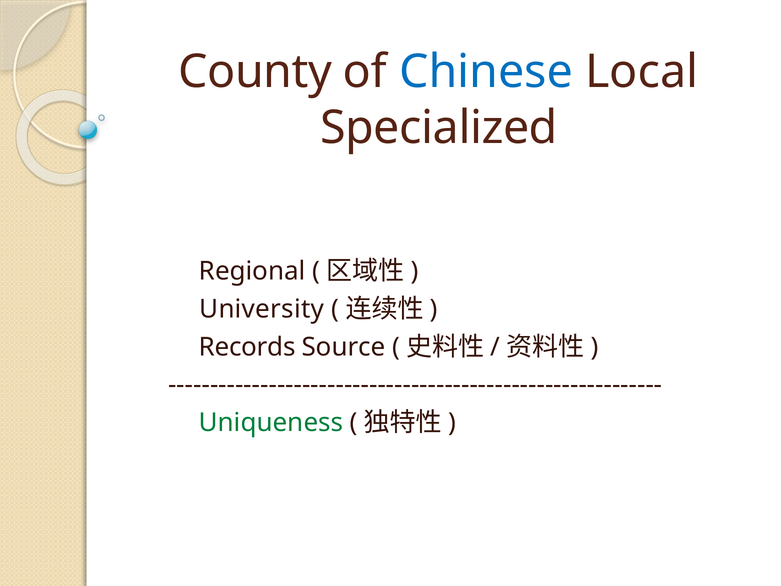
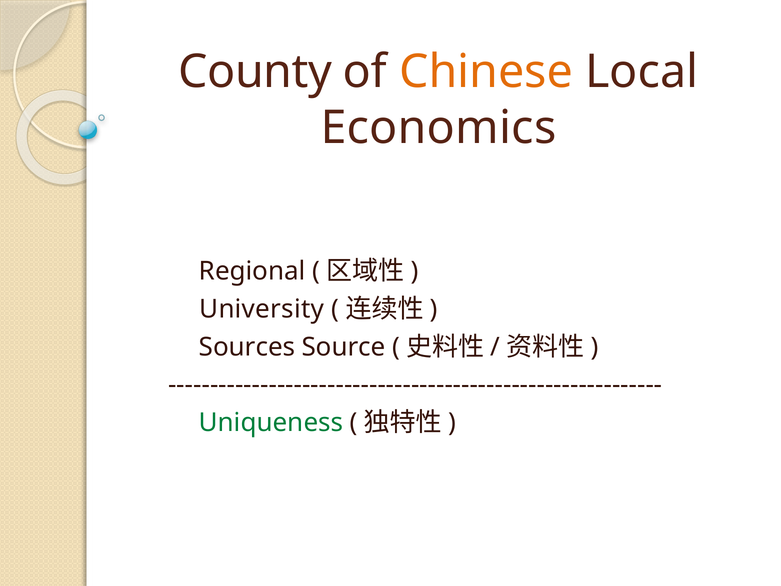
Chinese colour: blue -> orange
Specialized: Specialized -> Economics
Records: Records -> Sources
